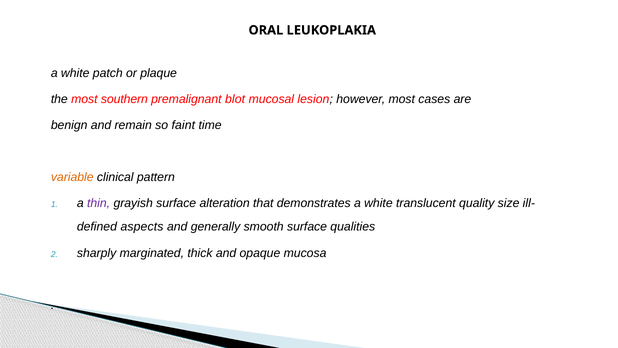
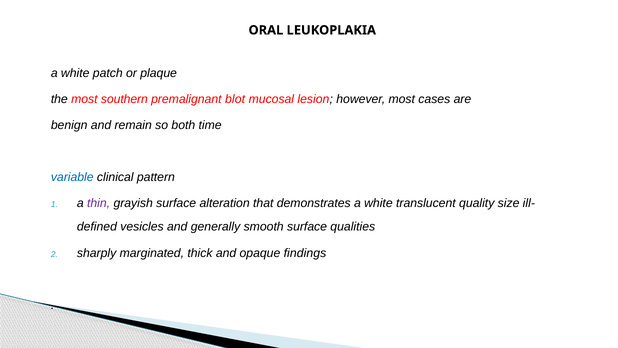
faint: faint -> both
variable colour: orange -> blue
aspects: aspects -> vesicles
mucosa: mucosa -> findings
